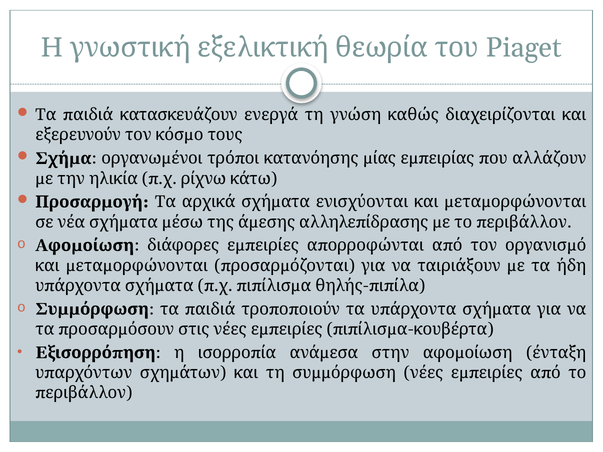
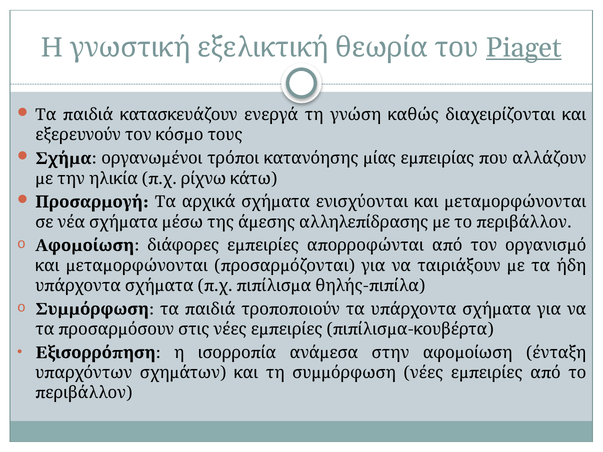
Piaget underline: none -> present
